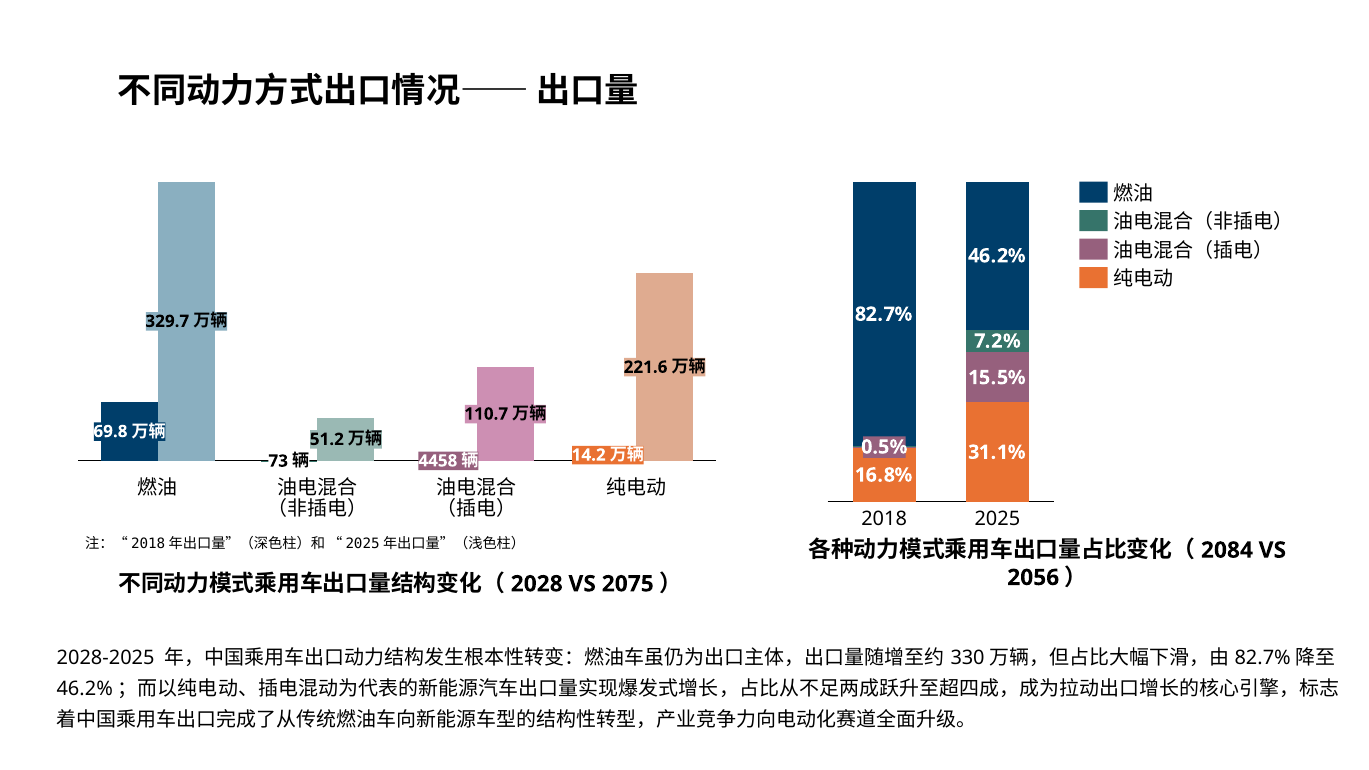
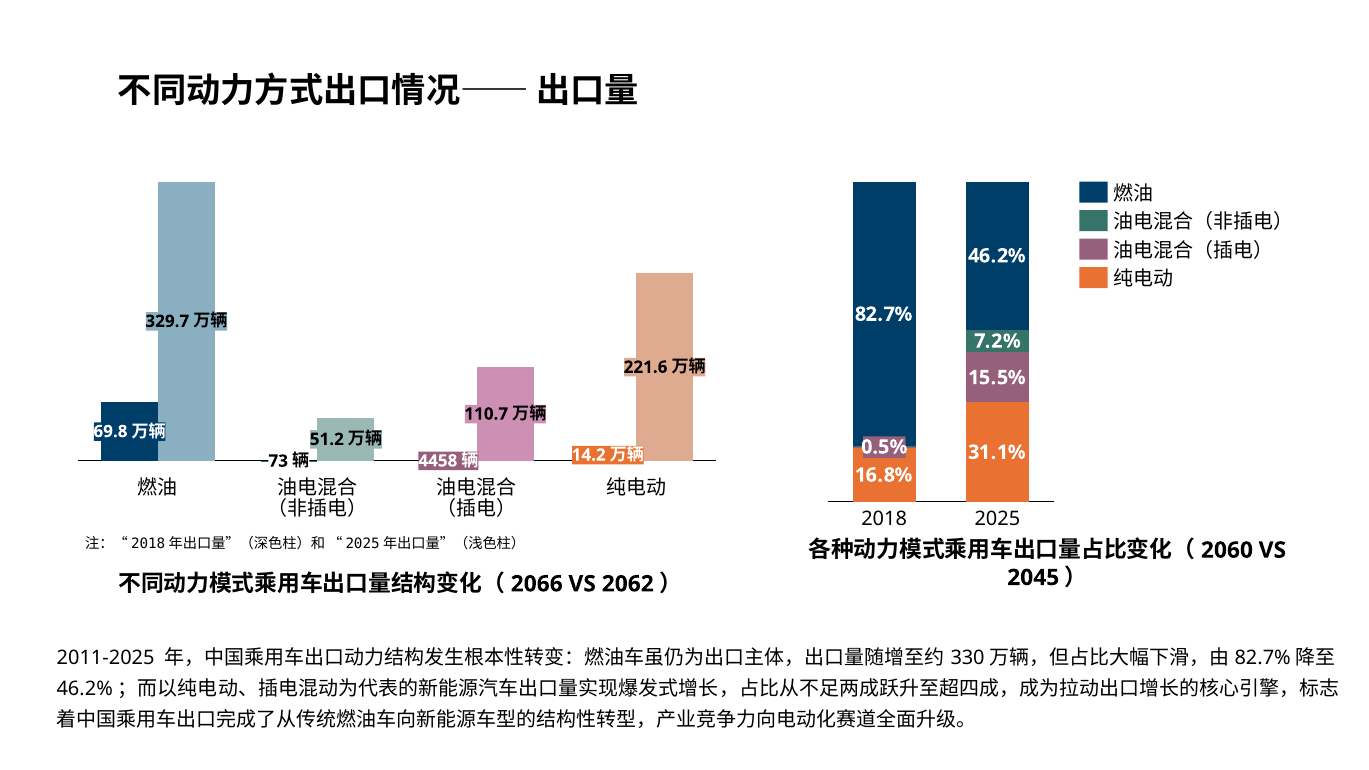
2084: 2084 -> 2060
2056: 2056 -> 2045
2028: 2028 -> 2066
2075: 2075 -> 2062
2028-2025: 2028-2025 -> 2011-2025
